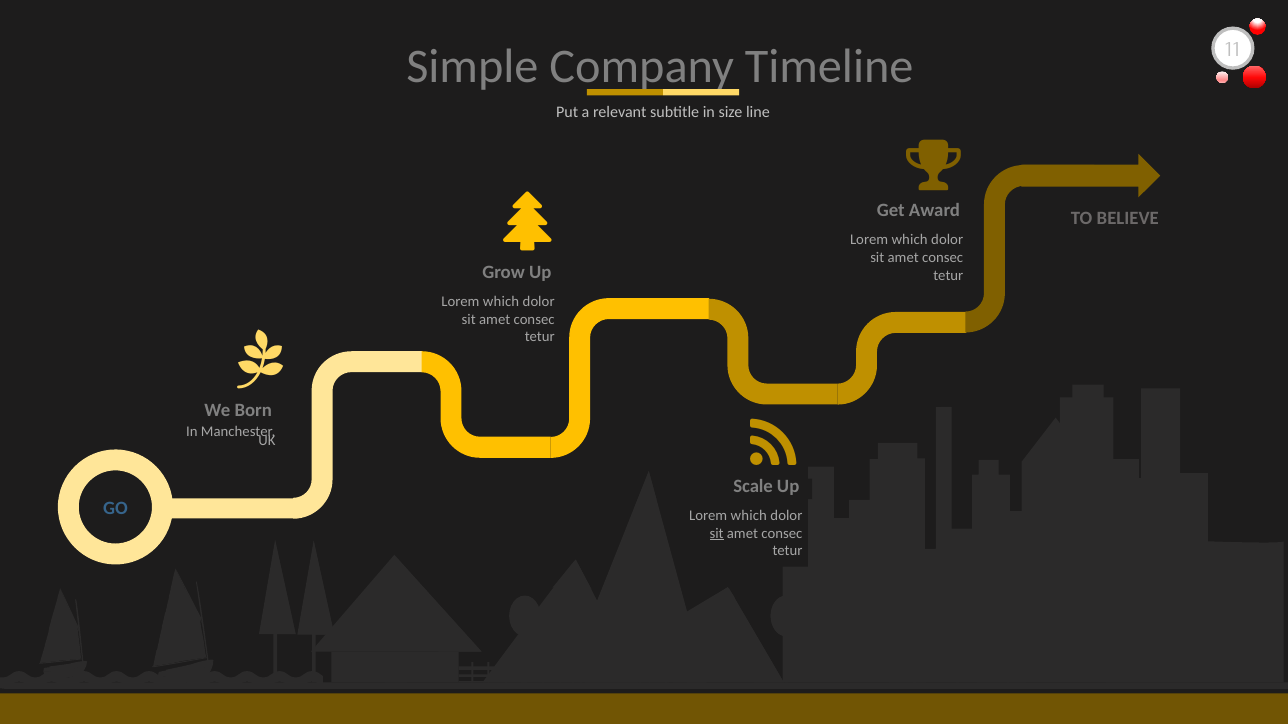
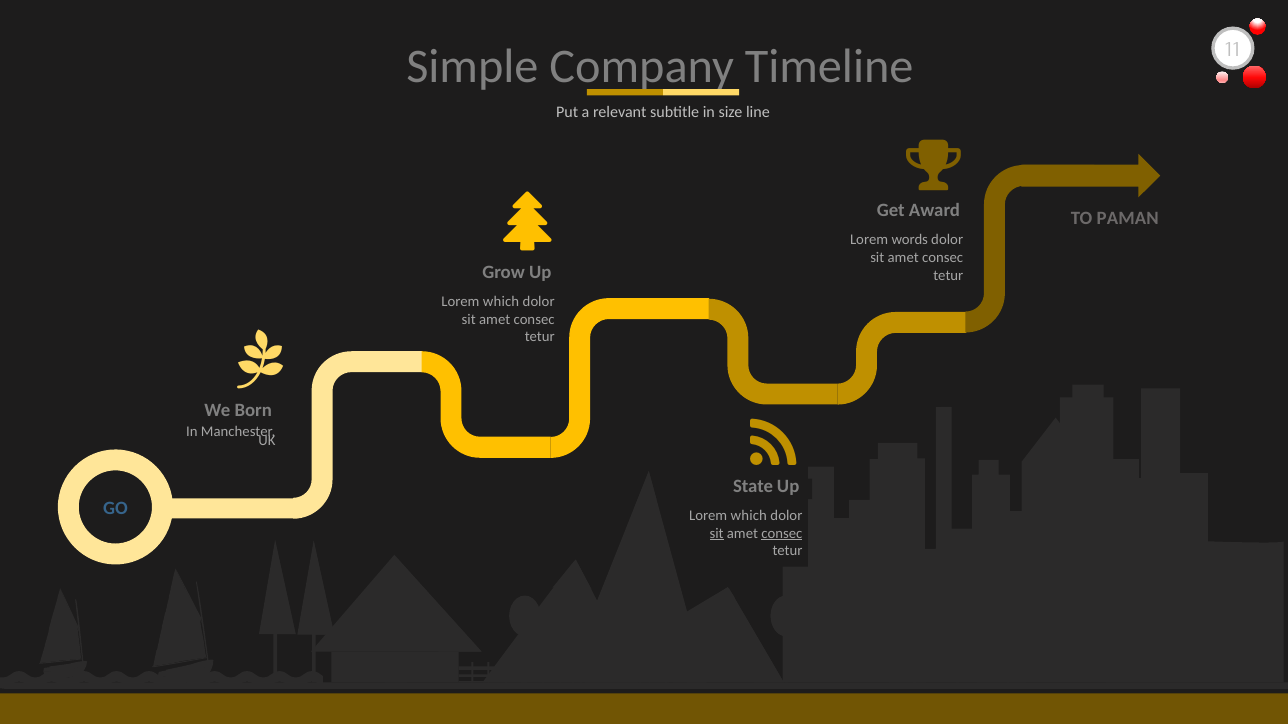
BELIEVE: BELIEVE -> PAMAN
which at (910, 240): which -> words
Scale: Scale -> State
consec at (782, 534) underline: none -> present
